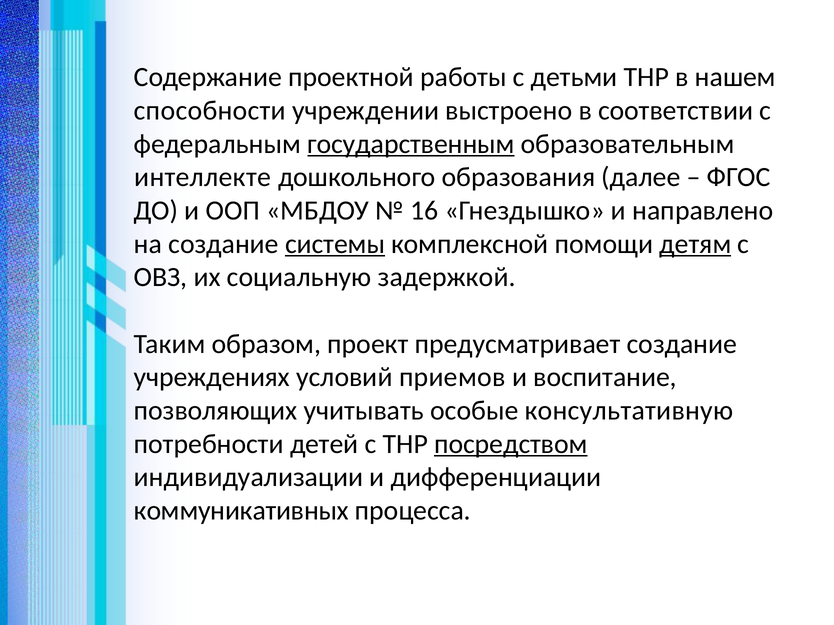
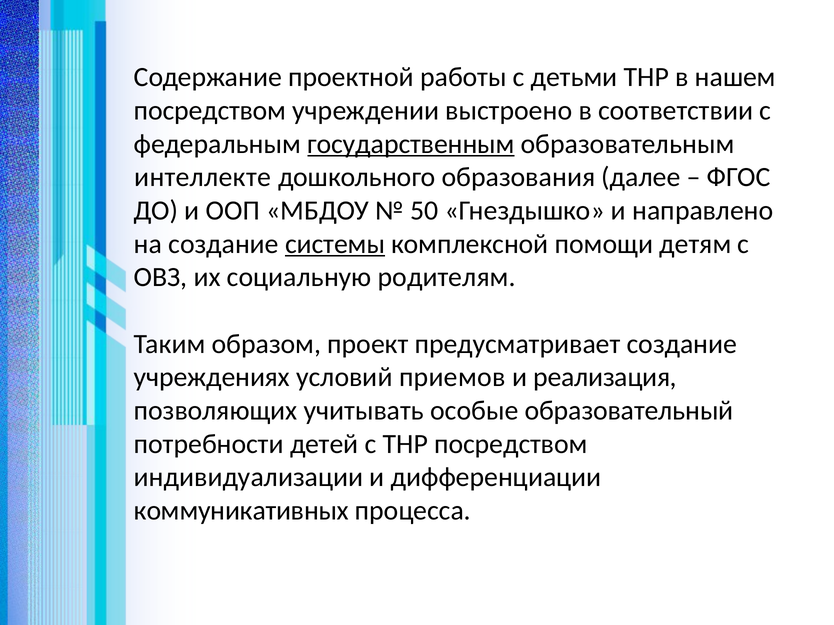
способности at (210, 111): способности -> посредством
16: 16 -> 50
детям underline: present -> none
задержкой: задержкой -> родителям
воспитание: воспитание -> реализация
консультативную: консультативную -> образовательный
посредством at (511, 444) underline: present -> none
